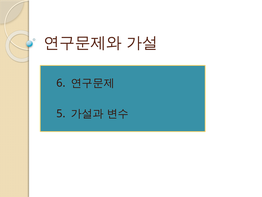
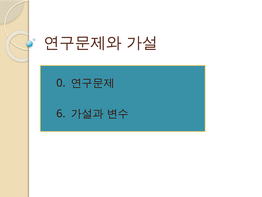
6: 6 -> 0
5: 5 -> 6
